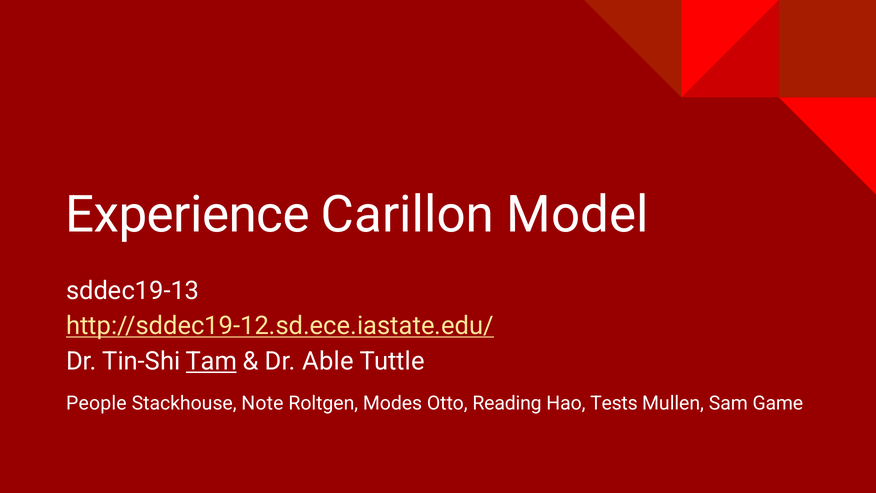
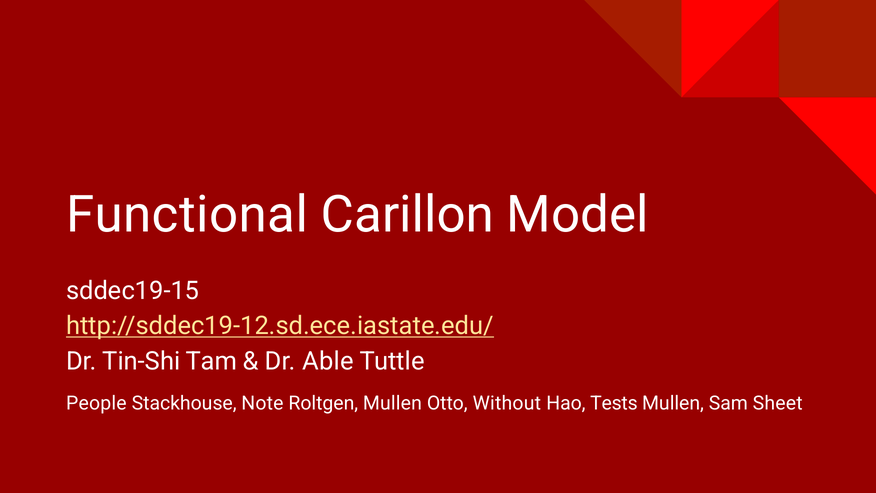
Experience: Experience -> Functional
sddec19-13: sddec19-13 -> sddec19-15
Tam underline: present -> none
Roltgen Modes: Modes -> Mullen
Reading: Reading -> Without
Game: Game -> Sheet
